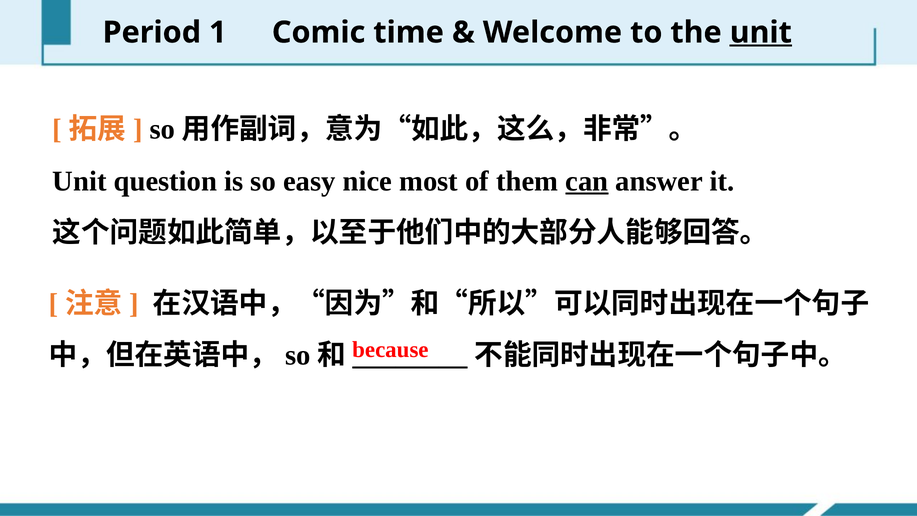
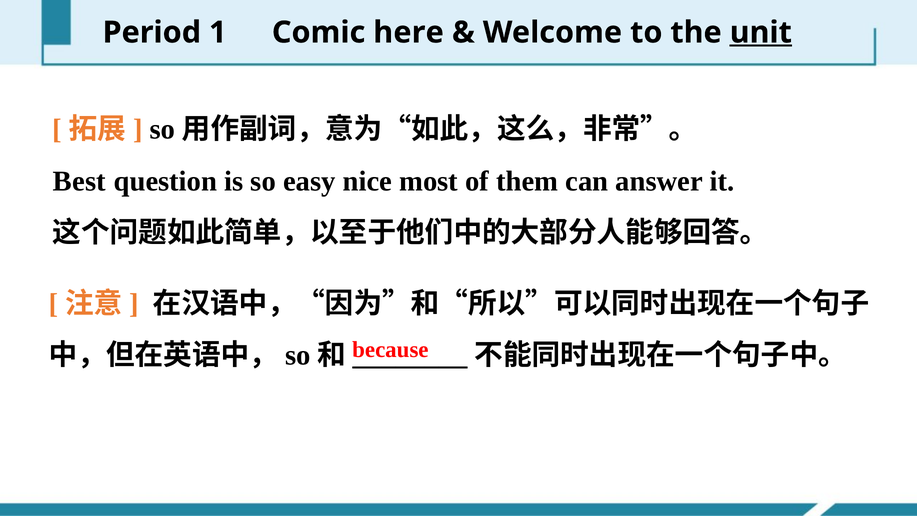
time: time -> here
Unit at (80, 181): Unit -> Best
can underline: present -> none
